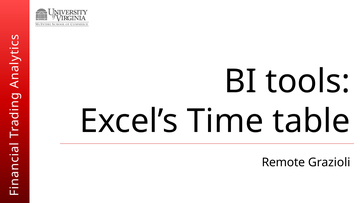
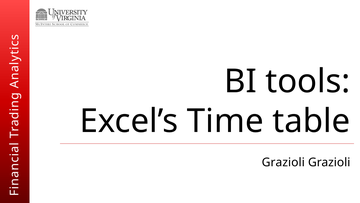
Remote at (283, 162): Remote -> Grazioli
